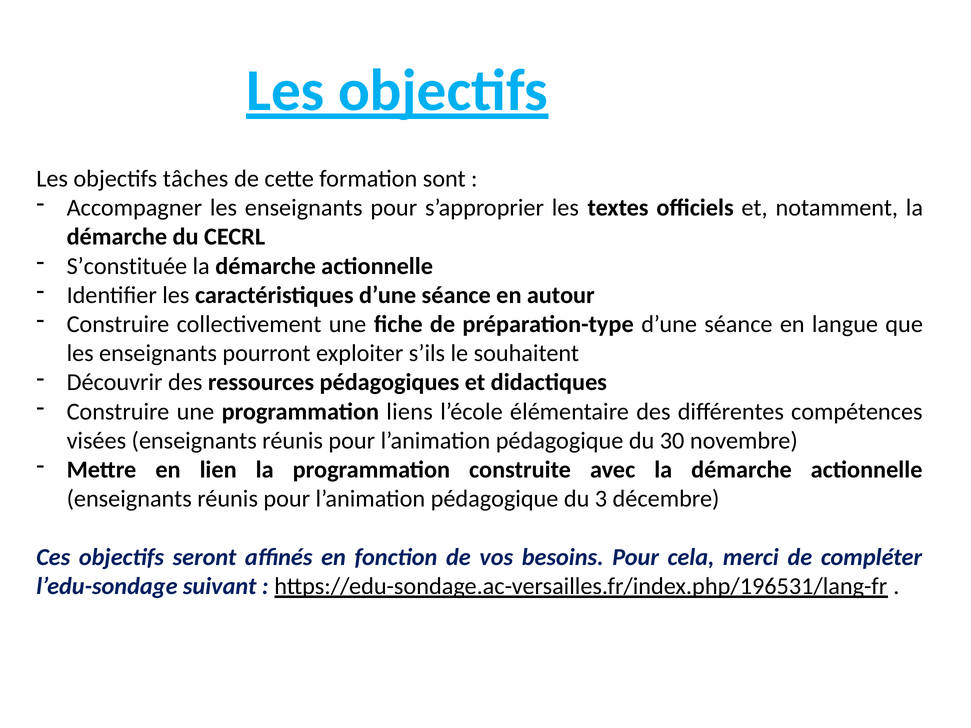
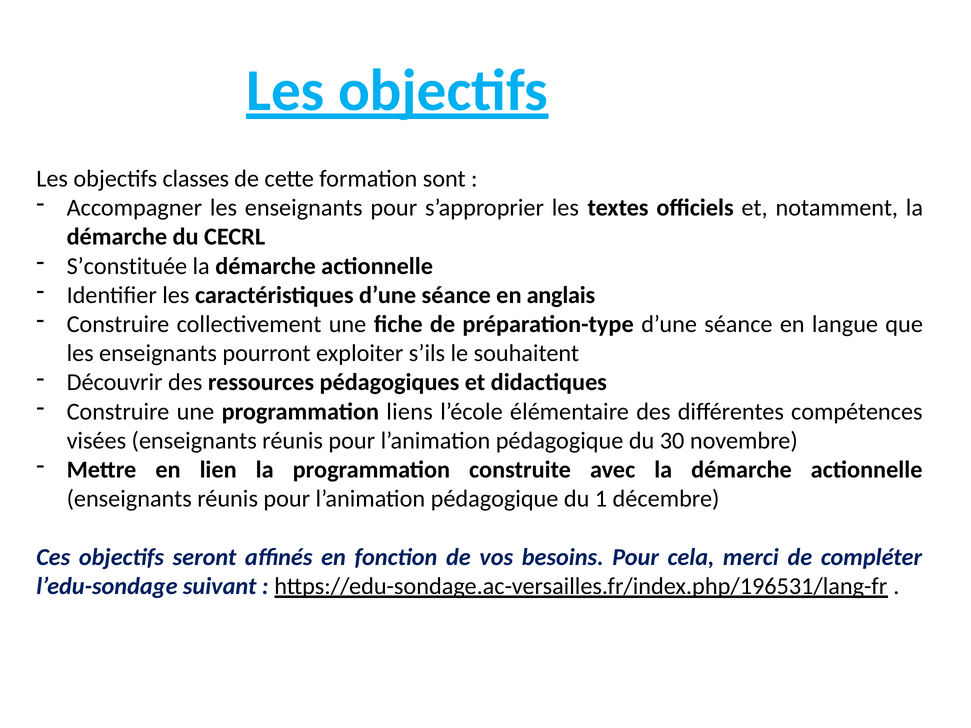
tâches: tâches -> classes
autour: autour -> anglais
3: 3 -> 1
